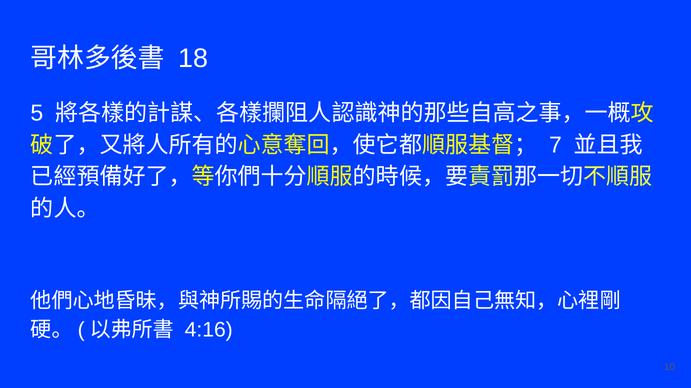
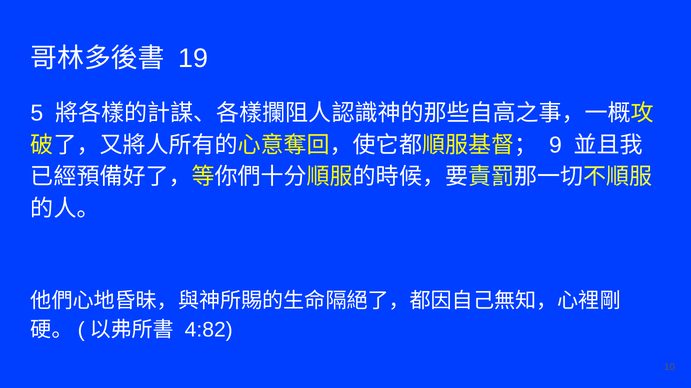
18: 18 -> 19
7: 7 -> 9
4:16: 4:16 -> 4:82
